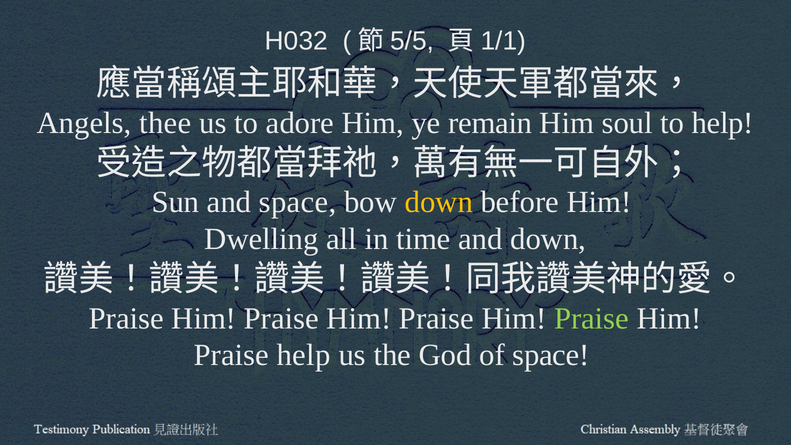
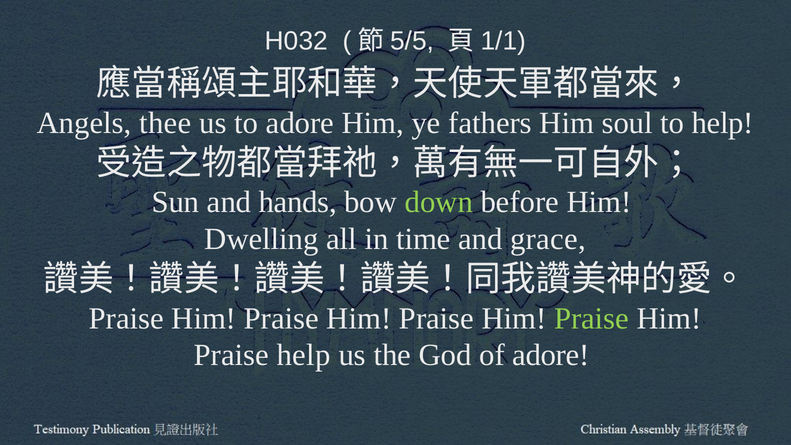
remain: remain -> fathers
and space: space -> hands
down at (439, 202) colour: yellow -> light green
and down: down -> grace
of space: space -> adore
